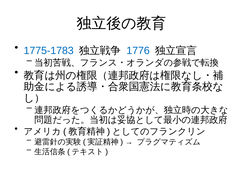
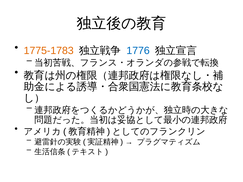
1775-1783 colour: blue -> orange
